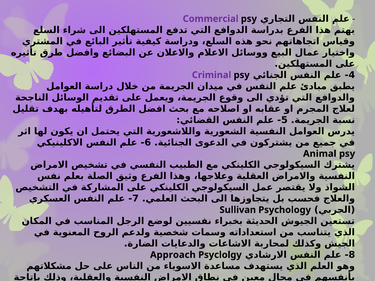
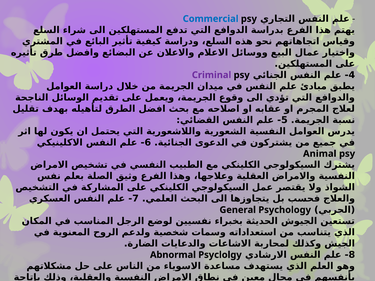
Commercial colour: purple -> blue
Sullivan: Sullivan -> General
Approach: Approach -> Abnormal
